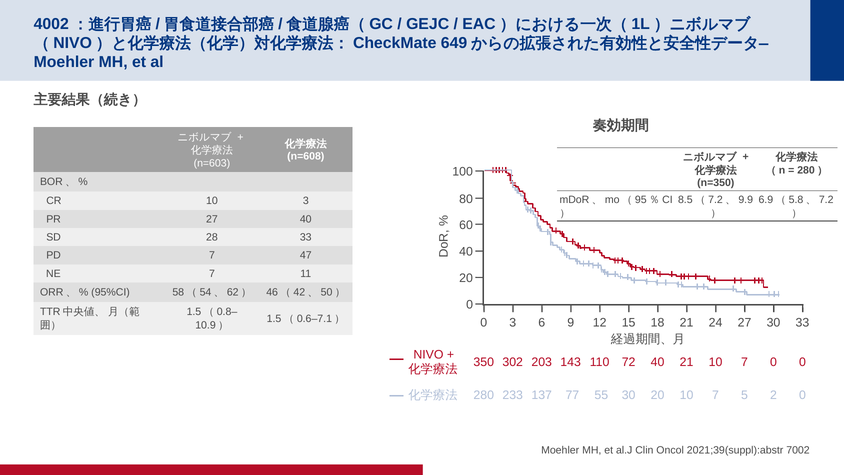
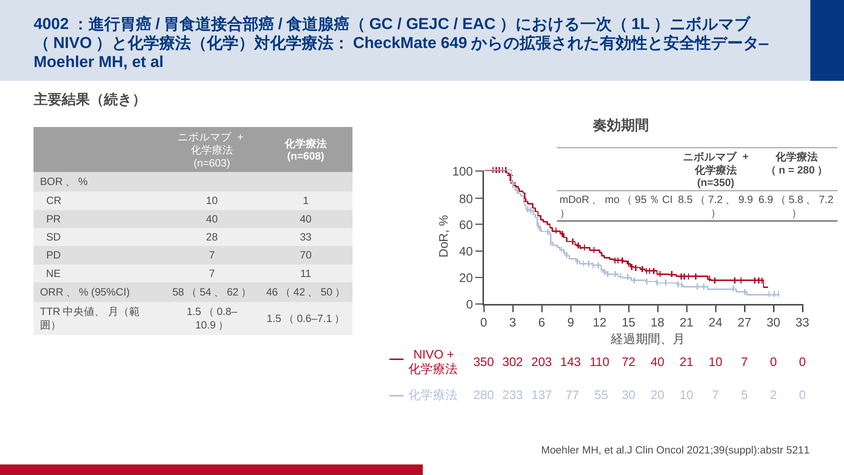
10 3: 3 -> 1
PR 27: 27 -> 40
47: 47 -> 70
7002: 7002 -> 5211
